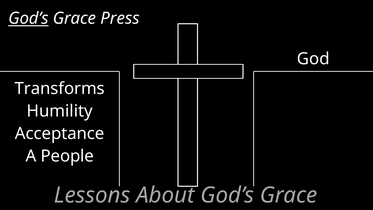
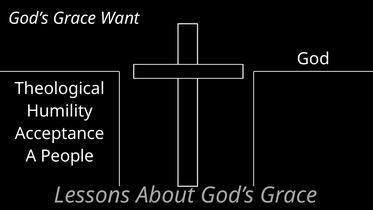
God’s at (28, 18) underline: present -> none
Press: Press -> Want
Transforms: Transforms -> Theological
